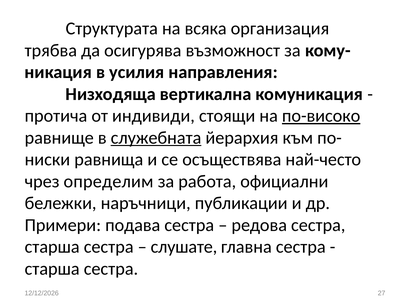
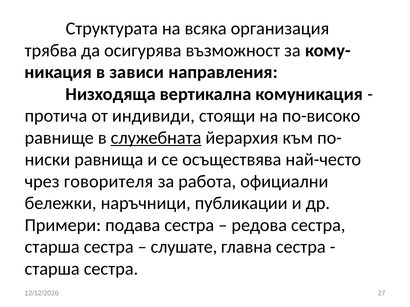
усилия: усилия -> зависи
по-високо underline: present -> none
определим: определим -> говорителя
